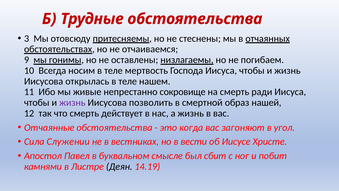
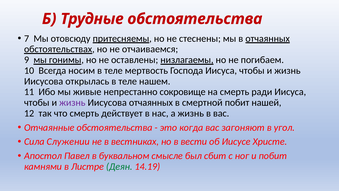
3: 3 -> 7
Иисусова позволить: позволить -> отчаянных
смертной образ: образ -> побит
Деян colour: black -> green
